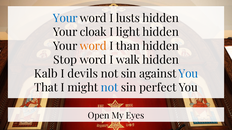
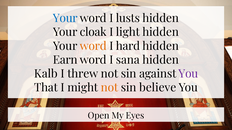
than: than -> hard
Stop: Stop -> Earn
walk: walk -> sana
devils: devils -> threw
You at (188, 74) colour: blue -> purple
not at (109, 88) colour: blue -> orange
perfect: perfect -> believe
